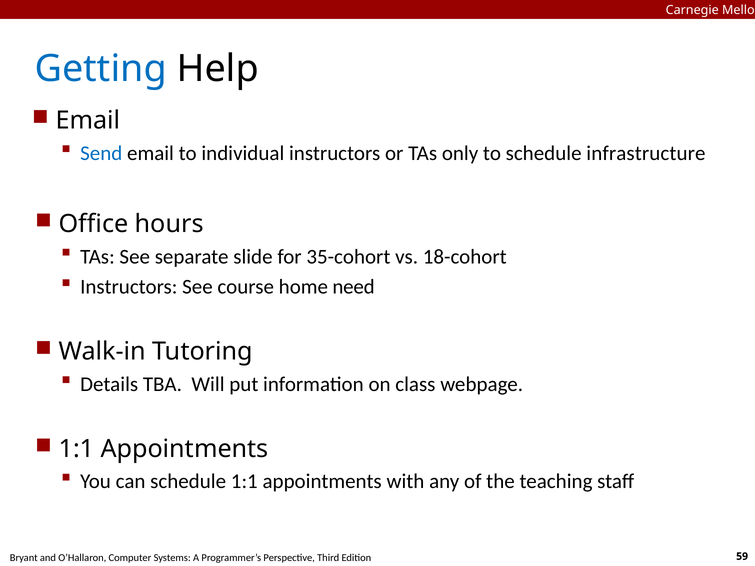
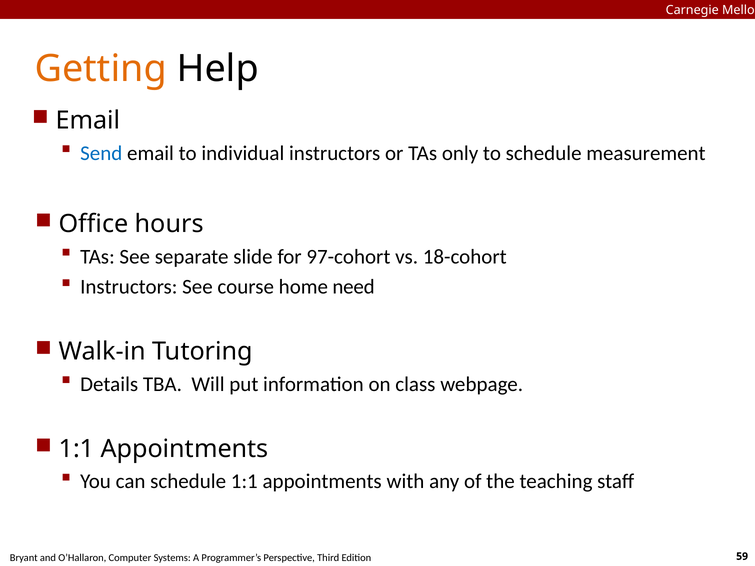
Getting colour: blue -> orange
infrastructure: infrastructure -> measurement
35-cohort: 35-cohort -> 97-cohort
